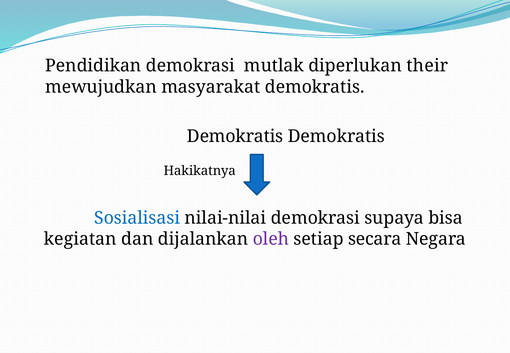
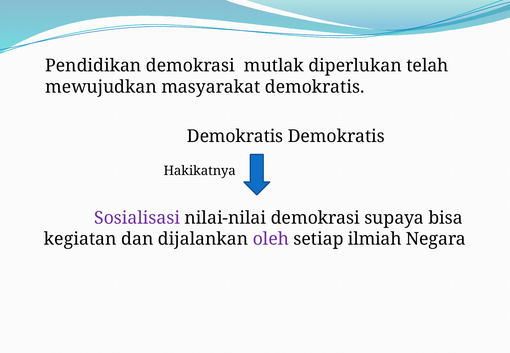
their: their -> telah
Sosialisasi colour: blue -> purple
secara: secara -> ilmiah
